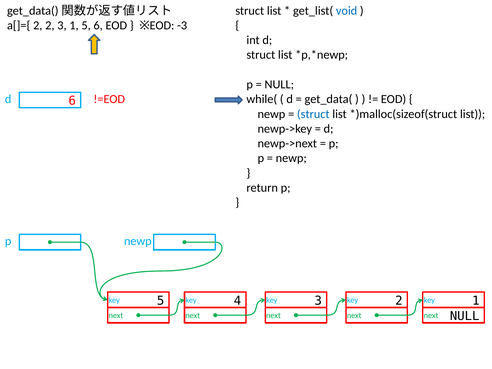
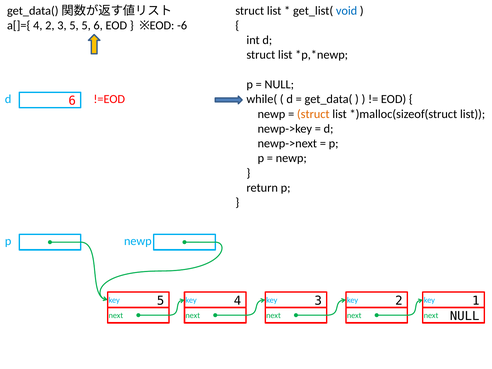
a[]={ 2: 2 -> 4
3 1: 1 -> 5
-3: -3 -> -6
struct at (313, 114) colour: blue -> orange
